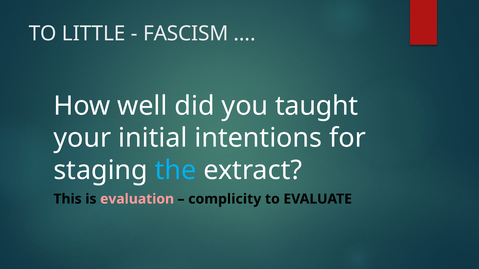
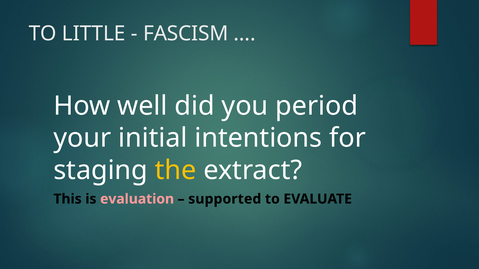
taught: taught -> period
the colour: light blue -> yellow
complicity: complicity -> supported
